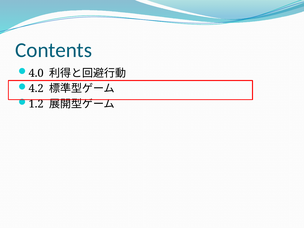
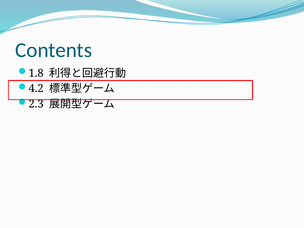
4.0: 4.0 -> 1.8
1.2: 1.2 -> 2.3
